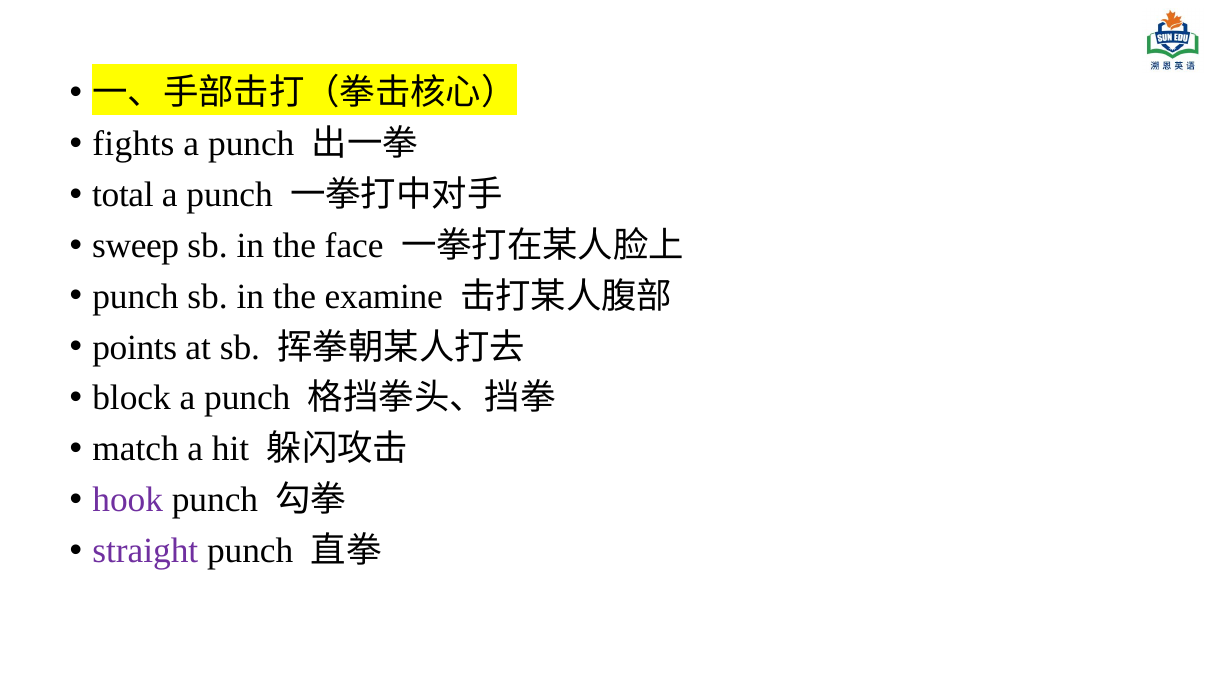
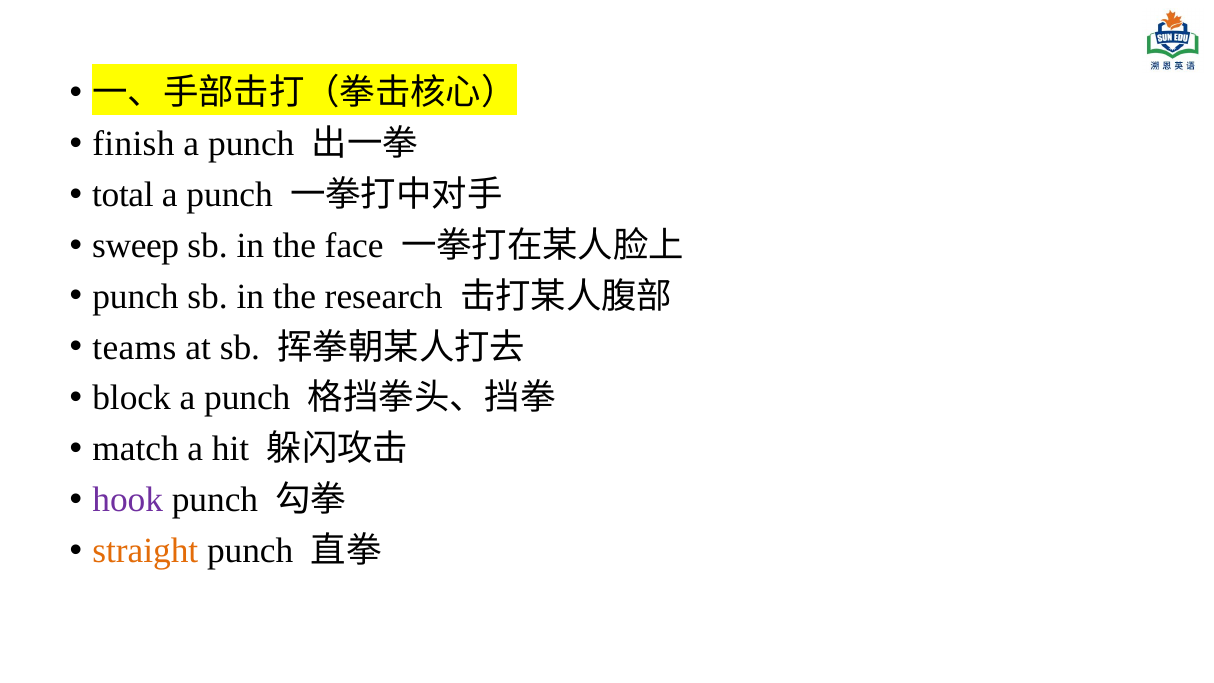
fights: fights -> finish
examine: examine -> research
points: points -> teams
straight colour: purple -> orange
